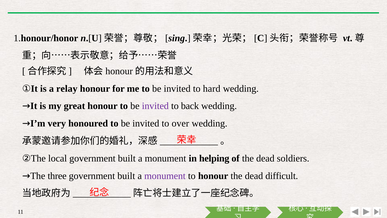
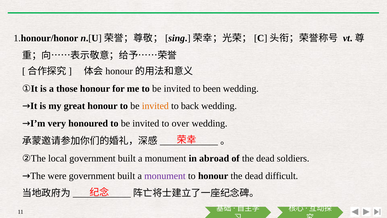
relay: relay -> those
hard: hard -> been
invited at (155, 106) colour: purple -> orange
helping: helping -> abroad
three: three -> were
